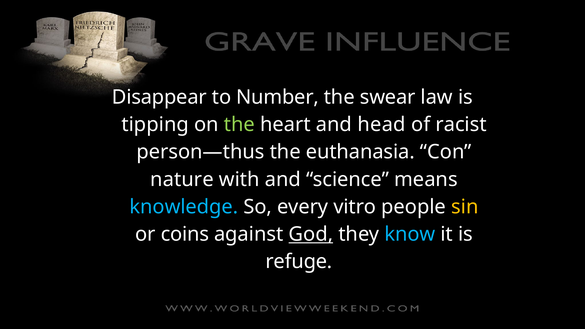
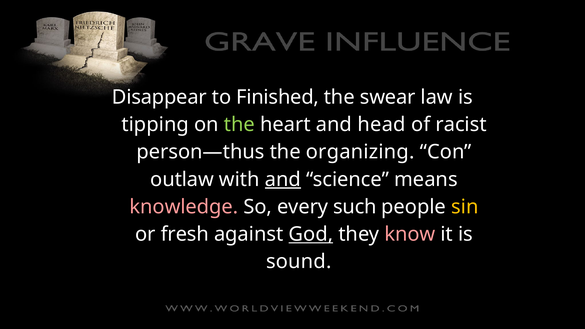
Number: Number -> Finished
euthanasia: euthanasia -> organizing
nature: nature -> outlaw
and at (283, 179) underline: none -> present
knowledge colour: light blue -> pink
vitro: vitro -> such
coins: coins -> fresh
know colour: light blue -> pink
refuge: refuge -> sound
